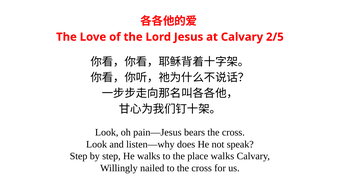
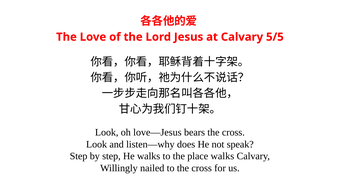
2/5: 2/5 -> 5/5
pain—Jesus: pain—Jesus -> love—Jesus
